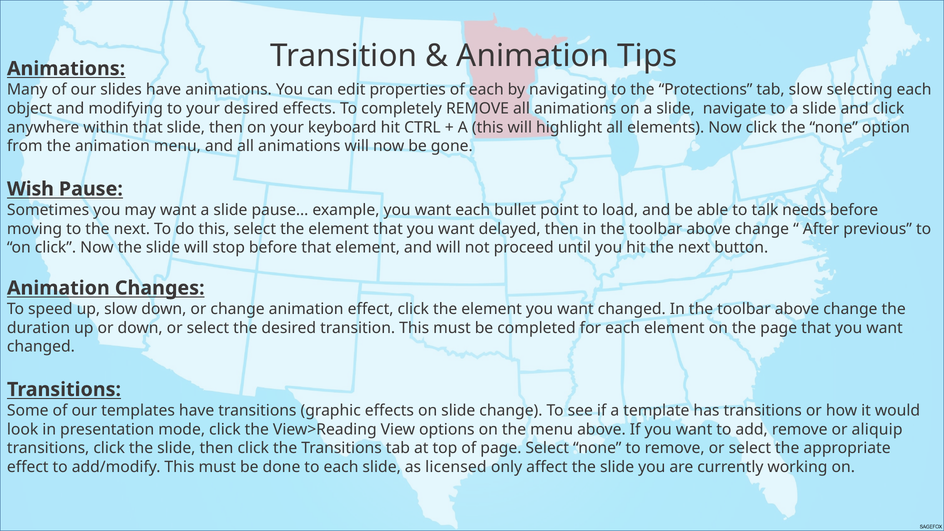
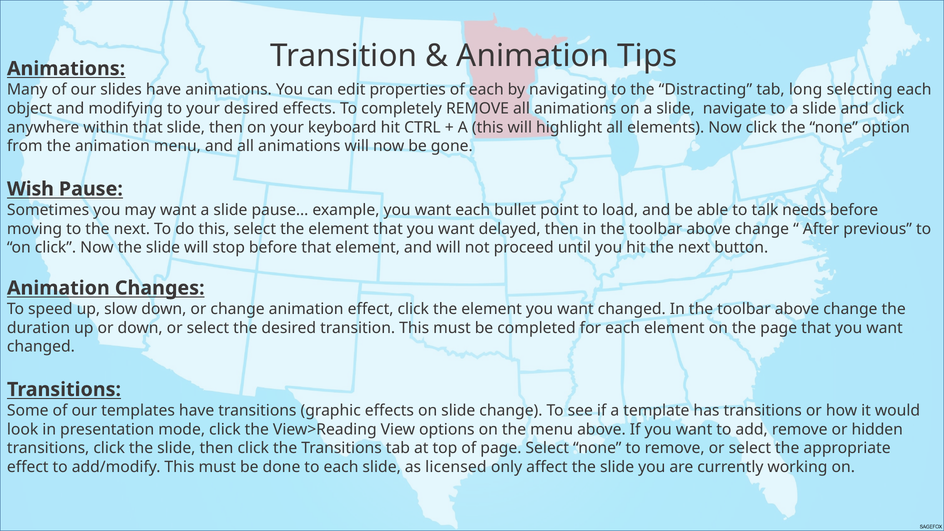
Protections: Protections -> Distracting
tab slow: slow -> long
aliquip: aliquip -> hidden
